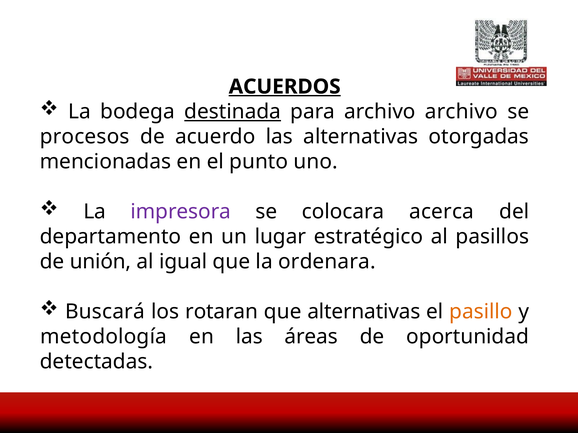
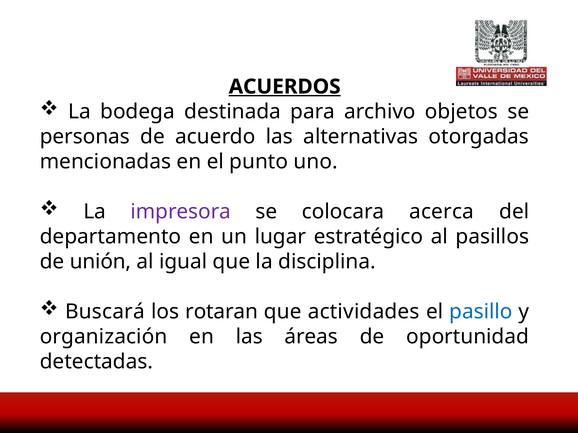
destinada underline: present -> none
archivo archivo: archivo -> objetos
procesos: procesos -> personas
ordenara: ordenara -> disciplina
que alternativas: alternativas -> actividades
pasillo colour: orange -> blue
metodología: metodología -> organización
